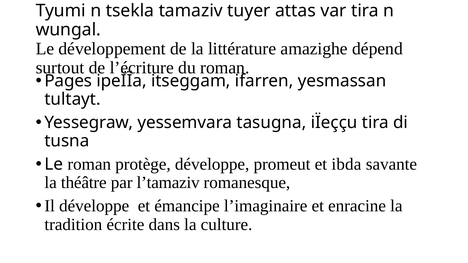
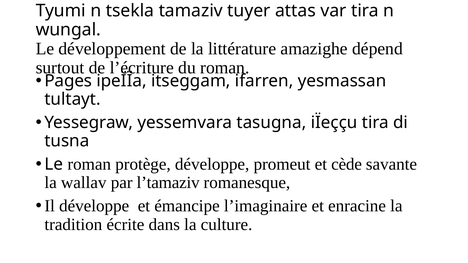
ibda: ibda -> cède
théâtre: théâtre -> wallav
